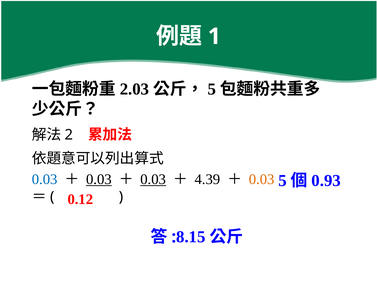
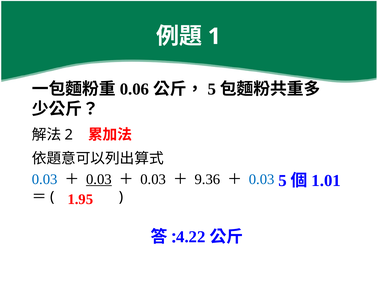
2.03: 2.03 -> 0.06
0.03 at (153, 180) underline: present -> none
4.39: 4.39 -> 9.36
0.03 at (262, 180) colour: orange -> blue
0.93: 0.93 -> 1.01
0.12: 0.12 -> 1.95
8.15: 8.15 -> 4.22
